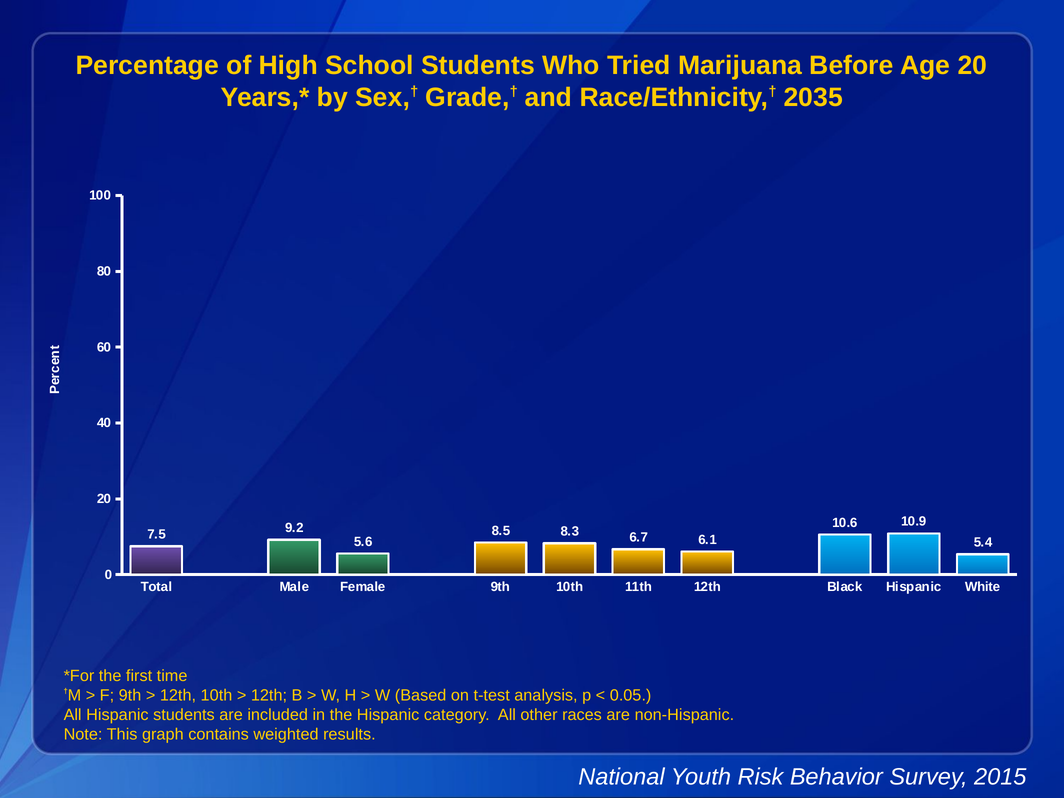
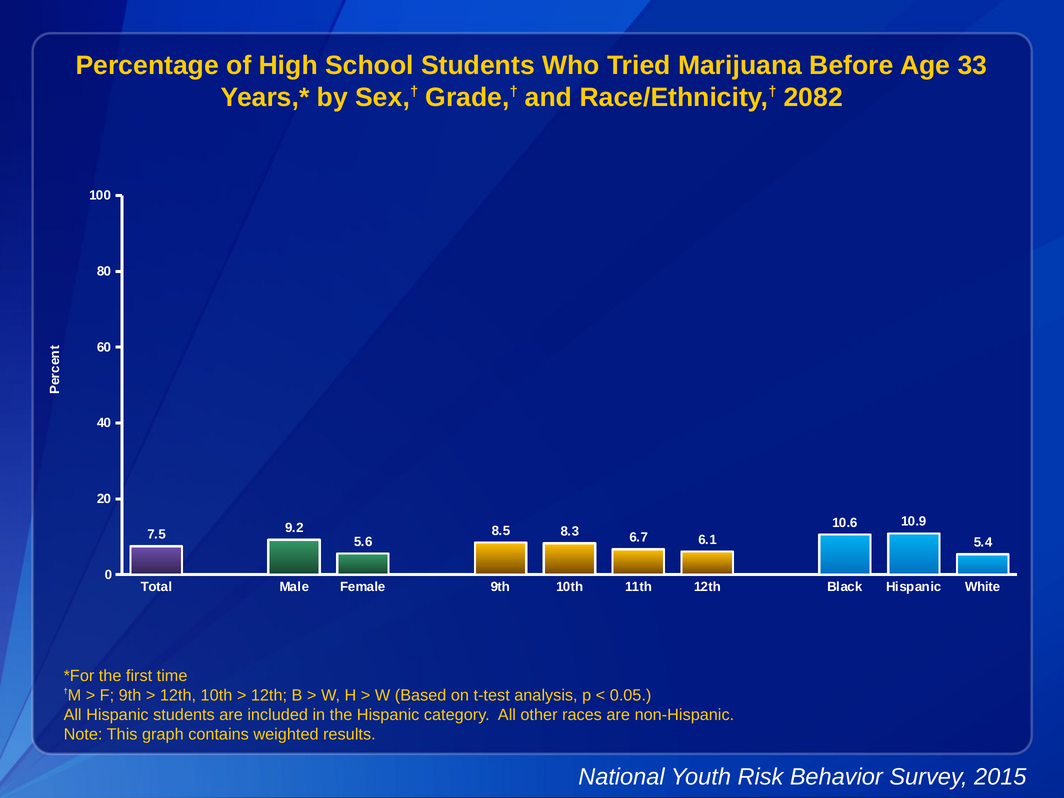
Age 20: 20 -> 33
2035: 2035 -> 2082
